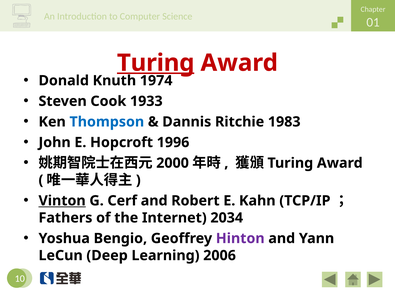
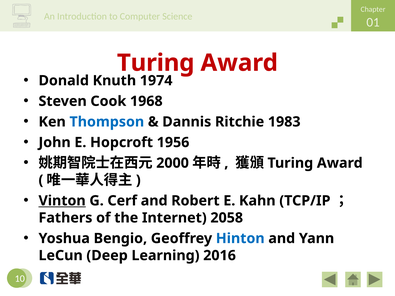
Turing at (156, 63) underline: present -> none
1933: 1933 -> 1968
1996: 1996 -> 1956
2034: 2034 -> 2058
Hinton colour: purple -> blue
2006: 2006 -> 2016
